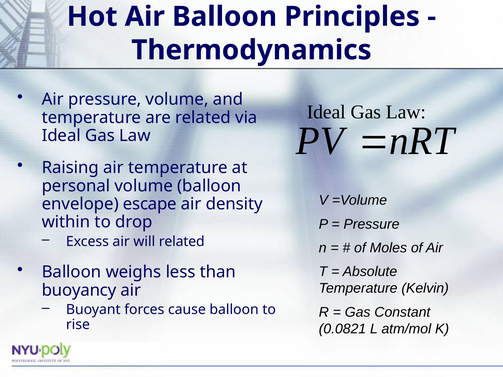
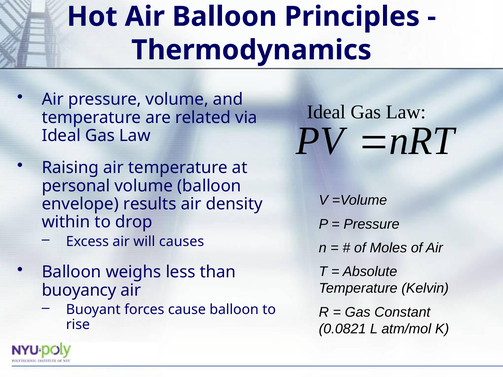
escape: escape -> results
will related: related -> causes
